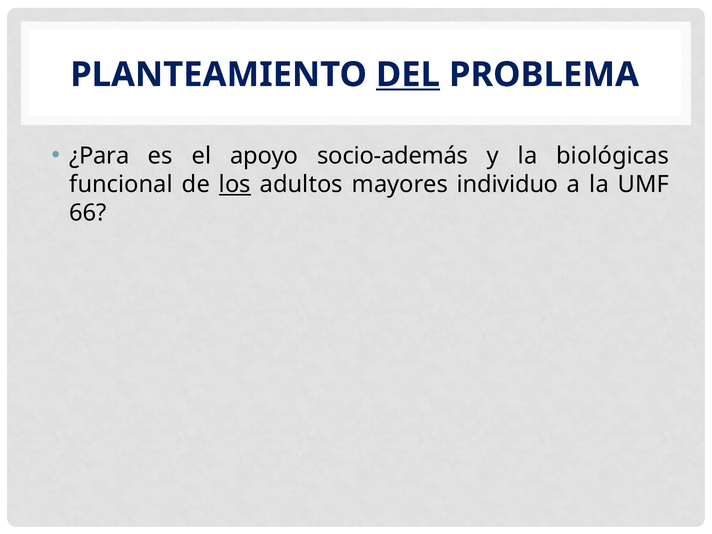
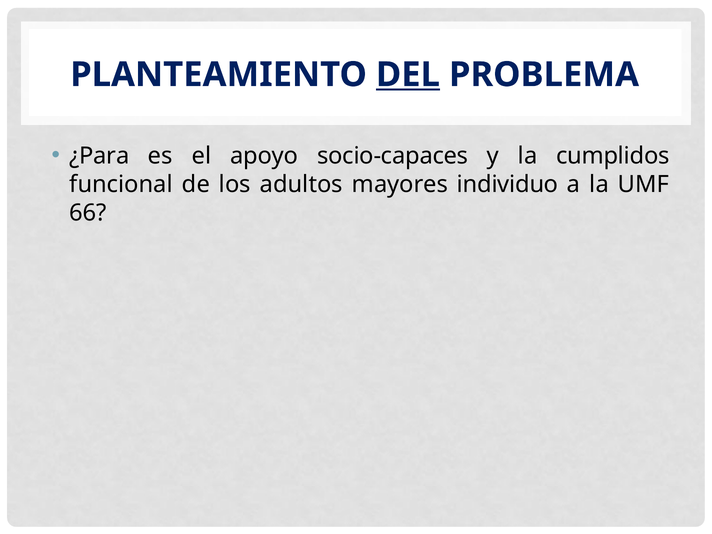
socio-además: socio-además -> socio-capaces
biológicas: biológicas -> cumplidos
los underline: present -> none
